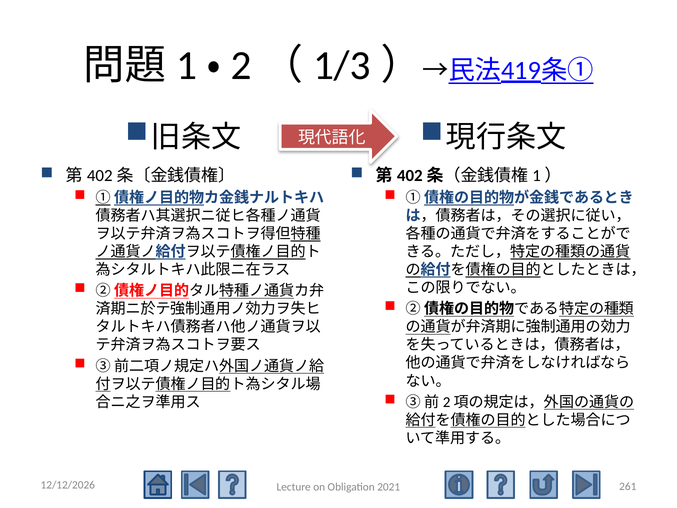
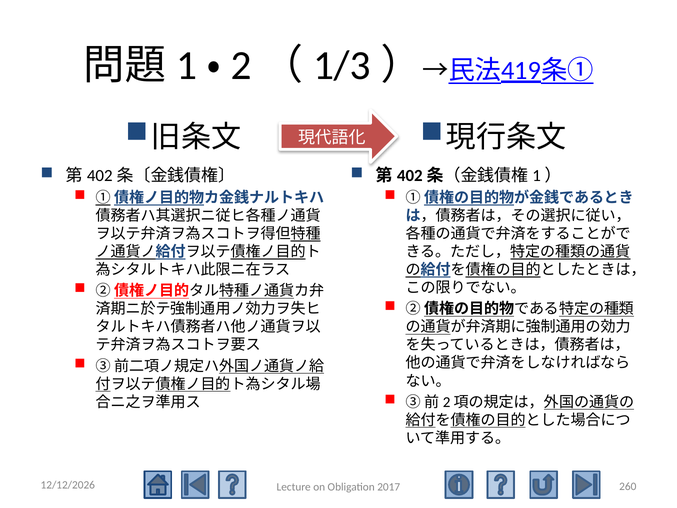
261: 261 -> 260
2021: 2021 -> 2017
